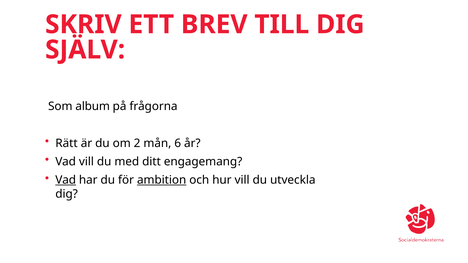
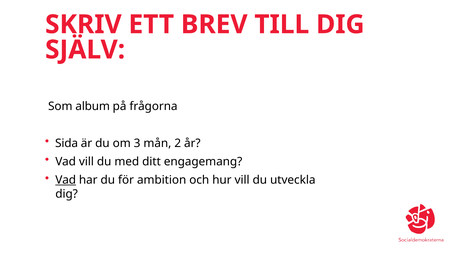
Rätt: Rätt -> Sida
2: 2 -> 3
6: 6 -> 2
ambition underline: present -> none
